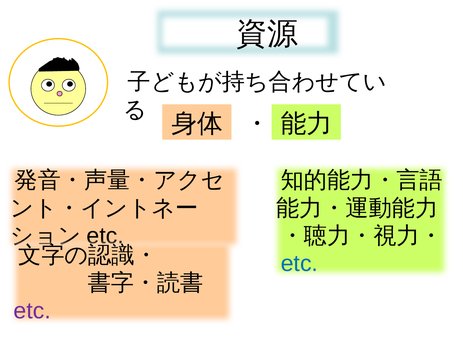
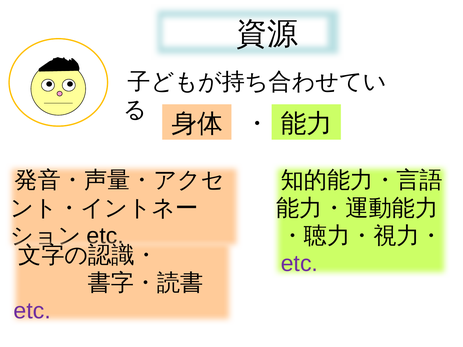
etc at (299, 264) colour: blue -> purple
